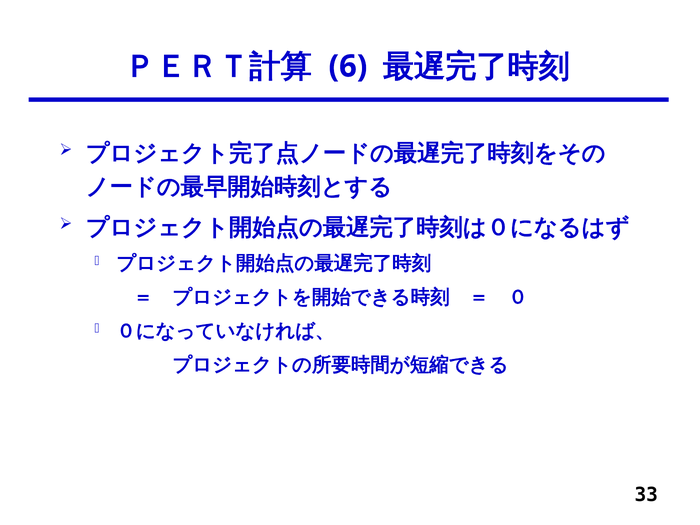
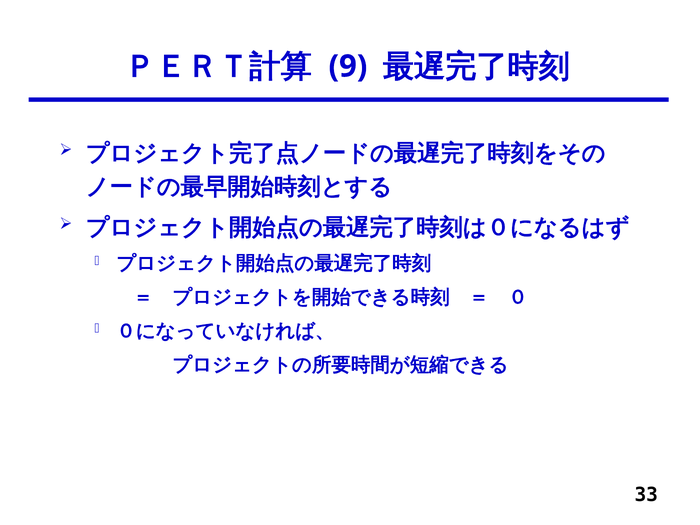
6: 6 -> 9
